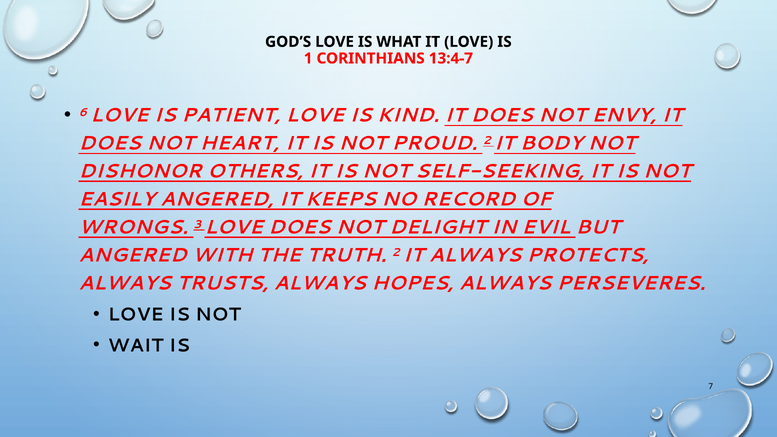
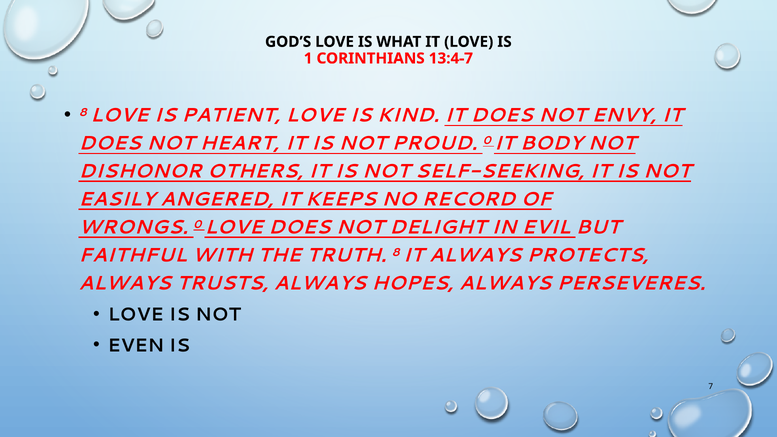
6 at (83, 112): 6 -> 8
PROUD 2: 2 -> 0
WRONGS 3: 3 -> 0
ANGERED at (133, 255): ANGERED -> FAITHFUL
TRUTH 2: 2 -> 8
WAIT: WAIT -> EVEN
